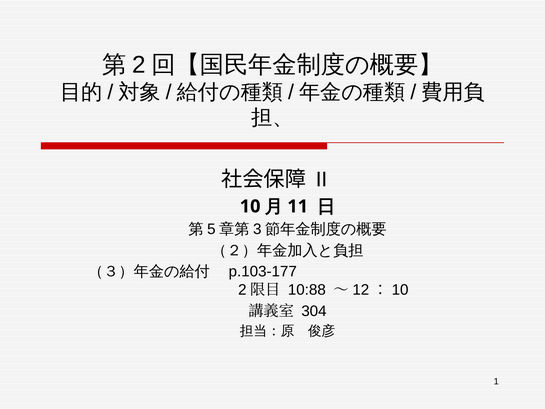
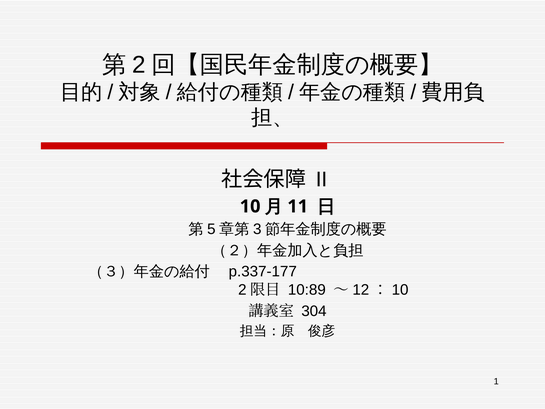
p.103-177: p.103-177 -> p.337-177
10:88: 10:88 -> 10:89
